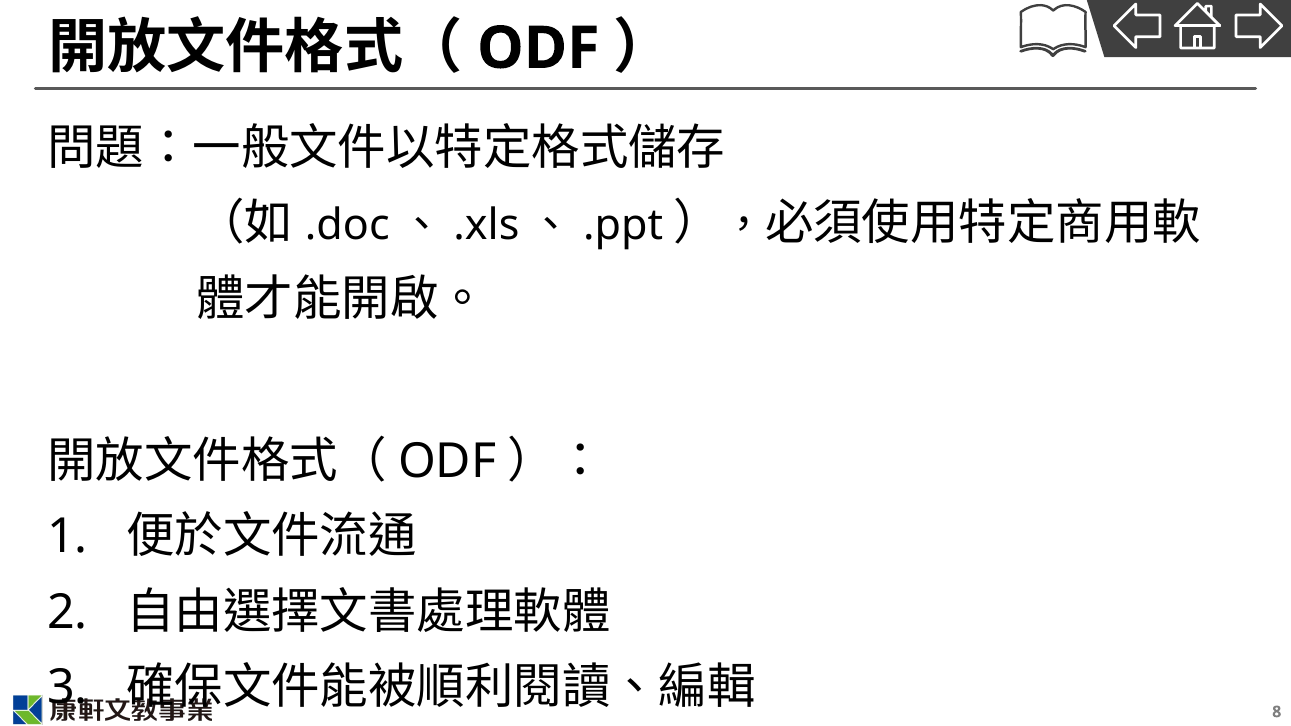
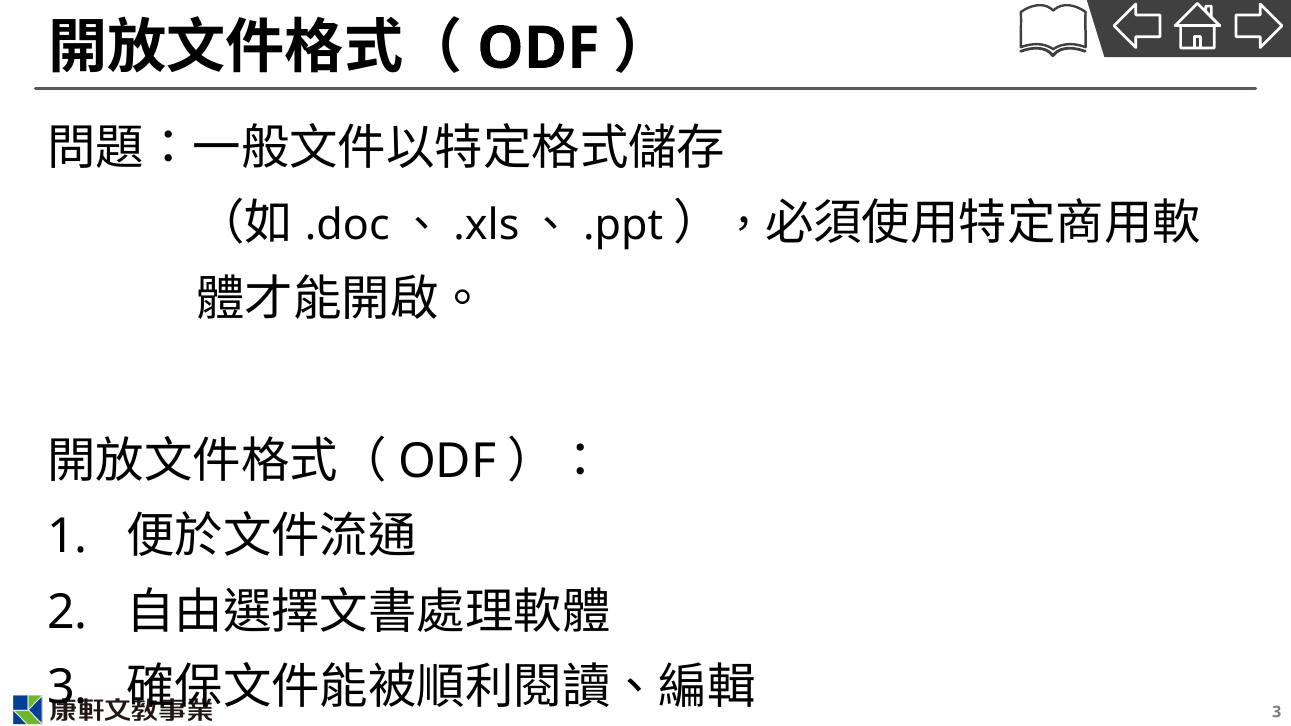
8 at (1277, 712): 8 -> 3
